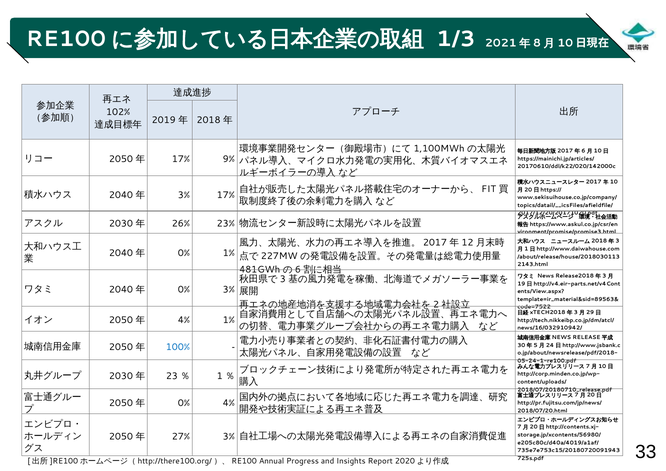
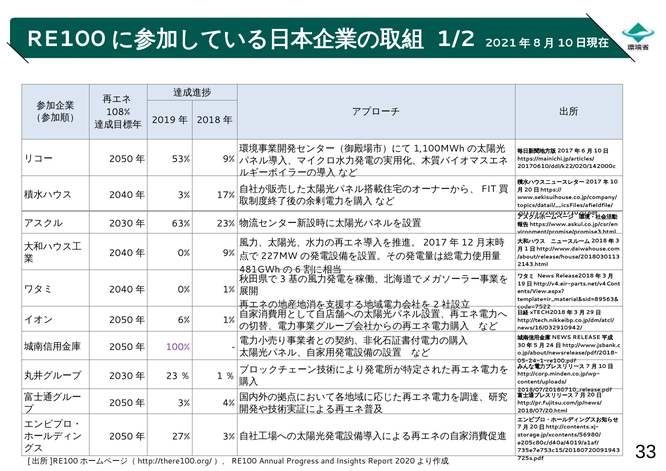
1/3: 1/3 -> 1/2
102%: 102% -> 108%
17% at (181, 159): 17% -> 53%
26%: 26% -> 63%
0% 1%: 1% -> 9%
0% 3%: 3% -> 1%
4% at (184, 320): 4% -> 6%
100% colour: blue -> purple
0% at (184, 403): 0% -> 3%
